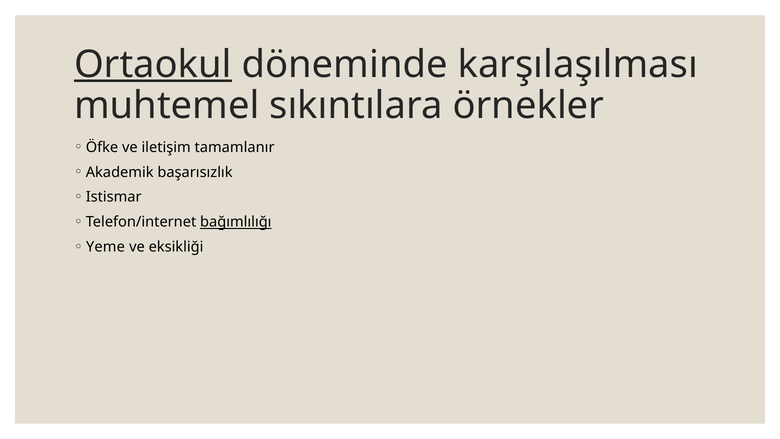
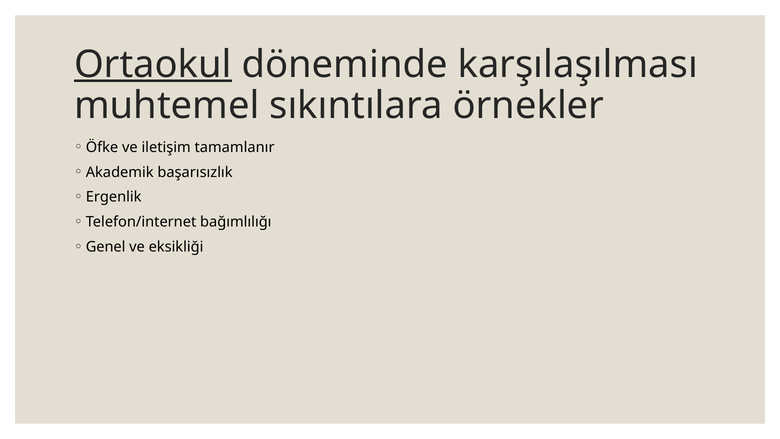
Istismar: Istismar -> Ergenlik
bağımlılığı underline: present -> none
Yeme: Yeme -> Genel
